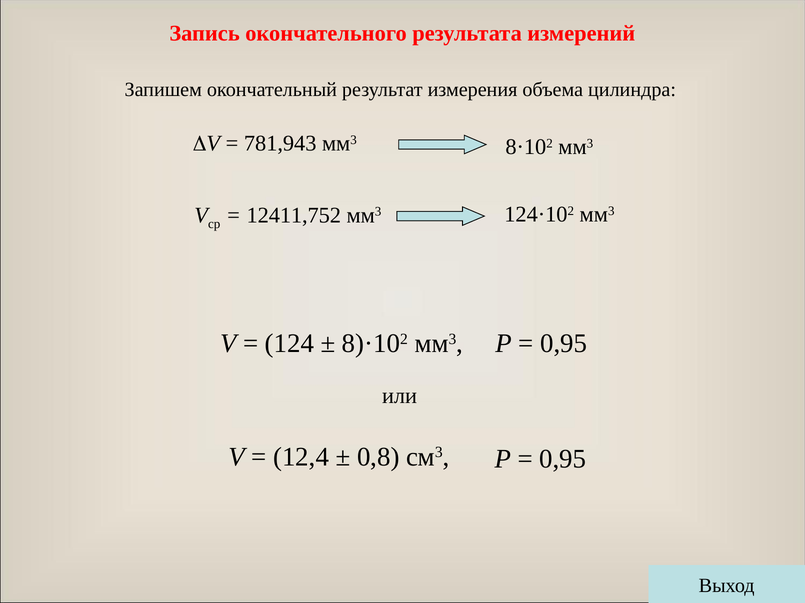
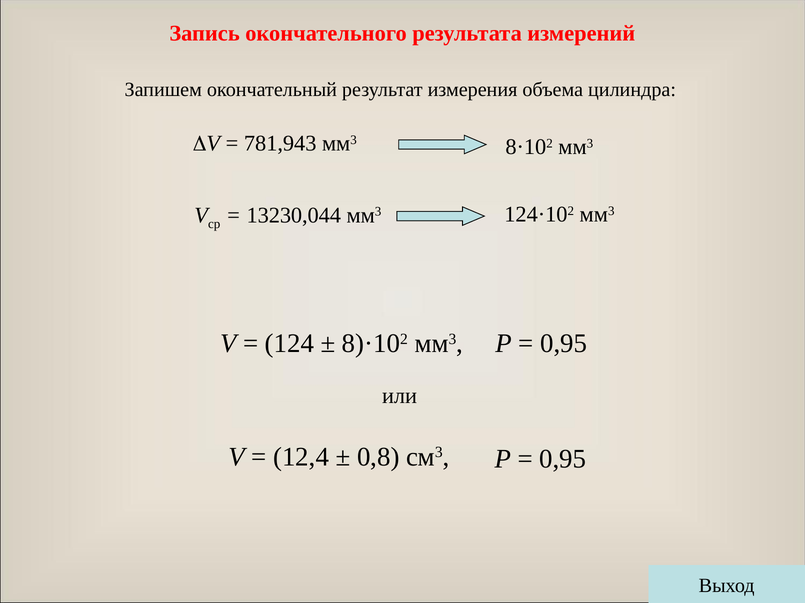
12411,752: 12411,752 -> 13230,044
